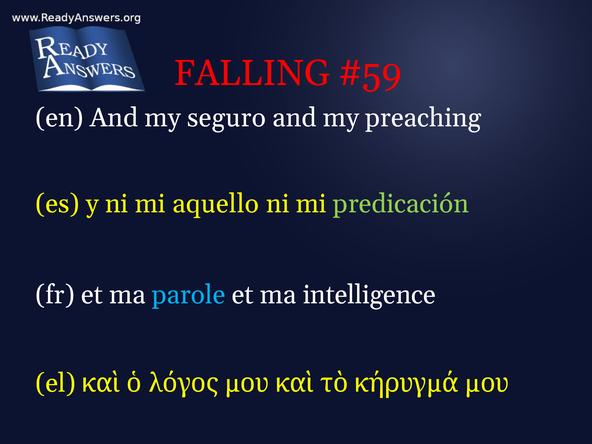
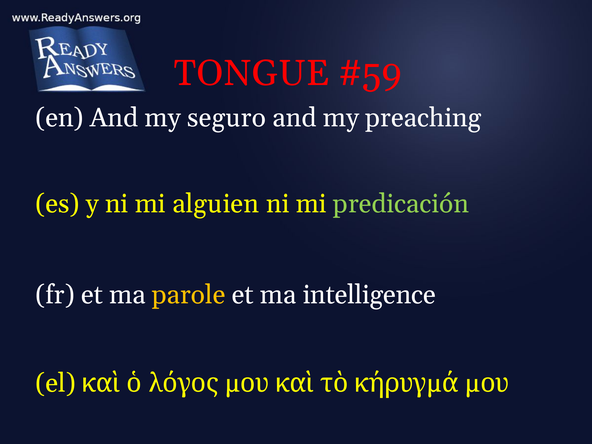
FALLING: FALLING -> TONGUE
aquello: aquello -> alguien
parole colour: light blue -> yellow
